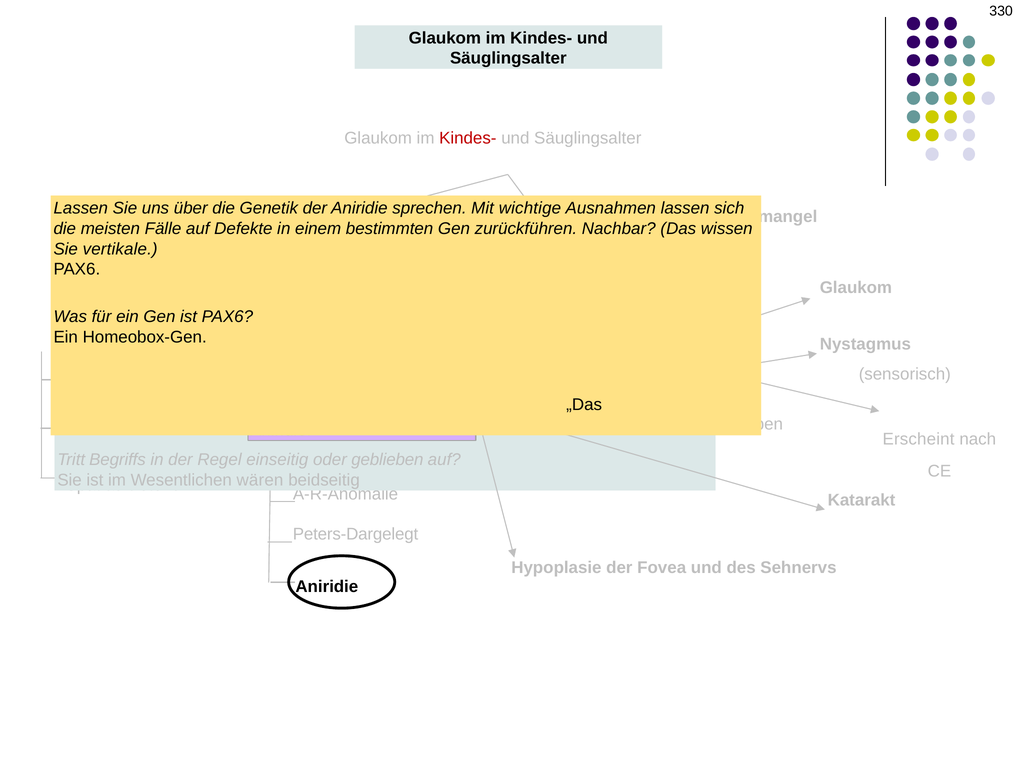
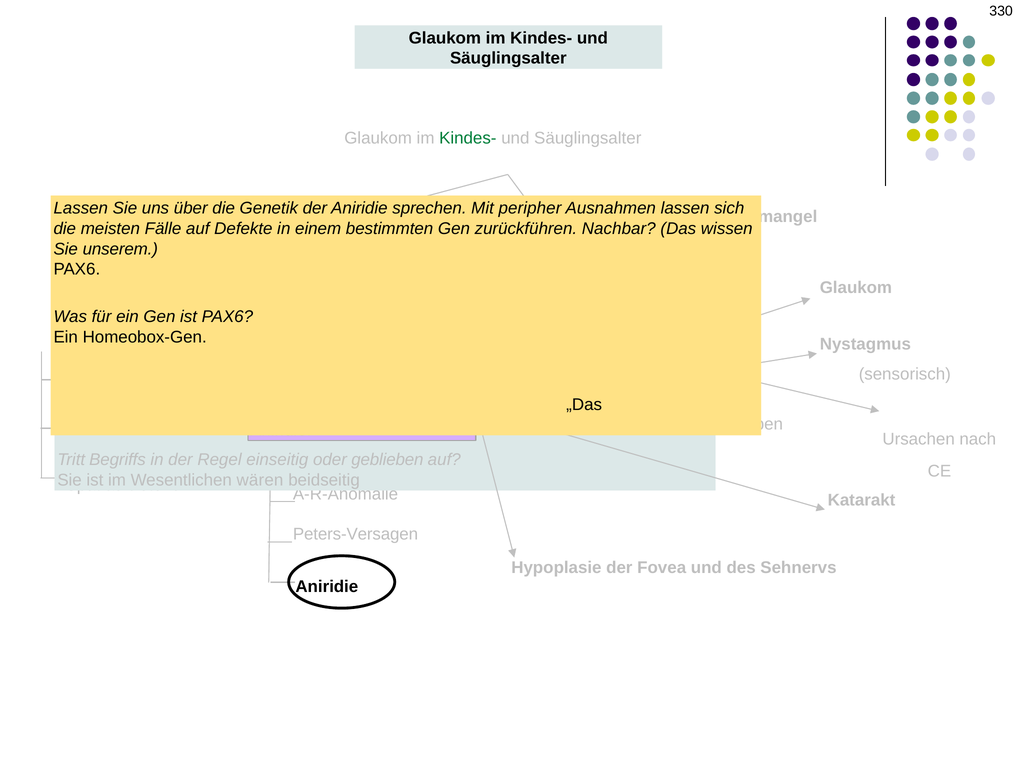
Kindes- at (468, 138) colour: red -> green
wichtige: wichtige -> peripher
vertikale: vertikale -> unserem
Erscheint: Erscheint -> Ursachen
Peters-Dargelegt: Peters-Dargelegt -> Peters-Versagen
